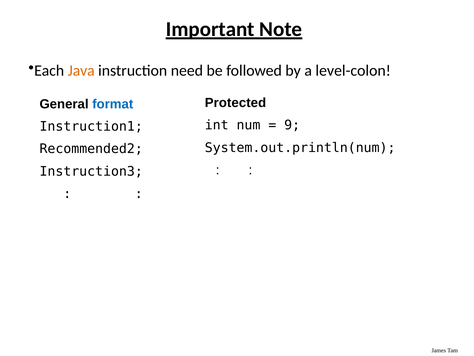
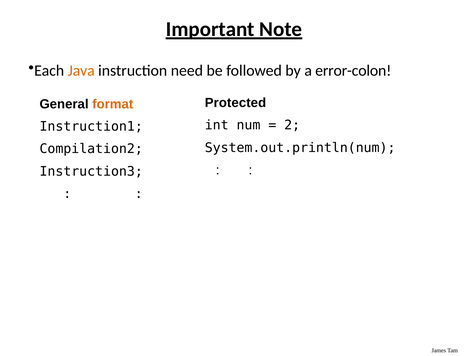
level-colon: level-colon -> error-colon
format colour: blue -> orange
9: 9 -> 2
Recommended2: Recommended2 -> Compilation2
